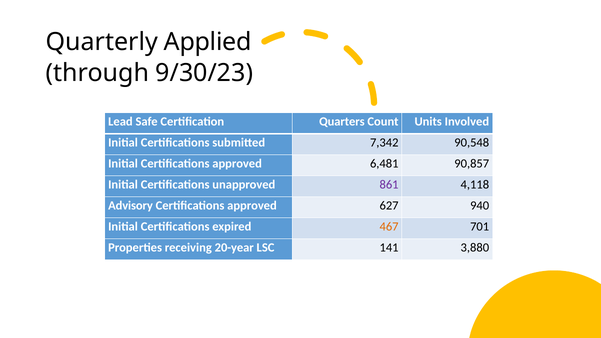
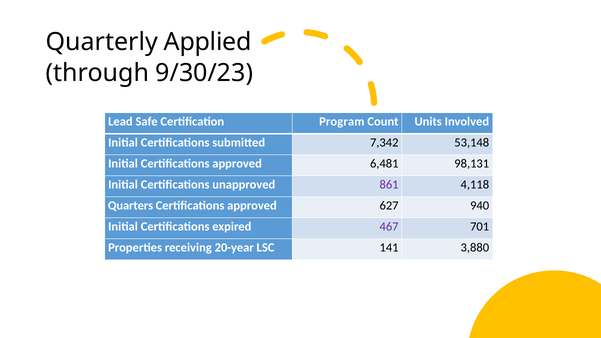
Quarters: Quarters -> Program
90,548: 90,548 -> 53,148
90,857: 90,857 -> 98,131
Advisory: Advisory -> Quarters
467 colour: orange -> purple
